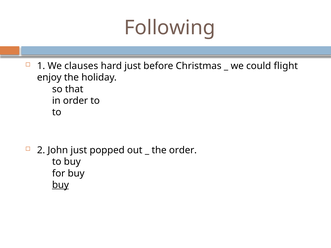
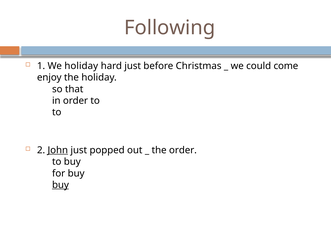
We clauses: clauses -> holiday
flight: flight -> come
John underline: none -> present
